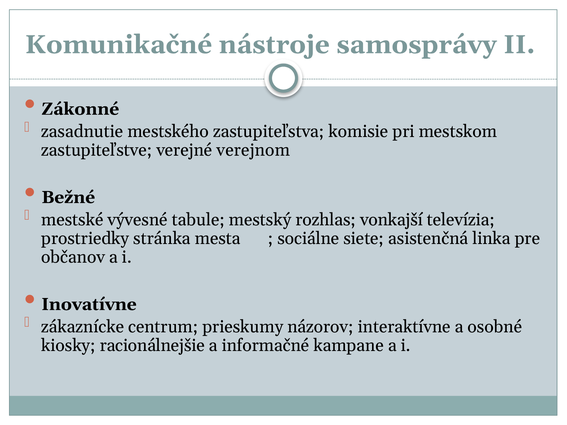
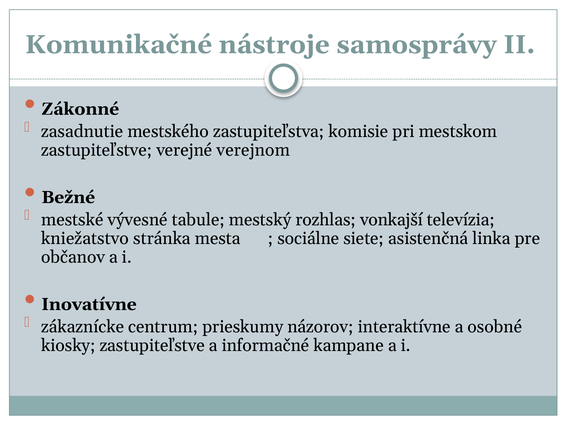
prostriedky: prostriedky -> kniežatstvo
kiosky racionálnejšie: racionálnejšie -> zastupiteľstve
